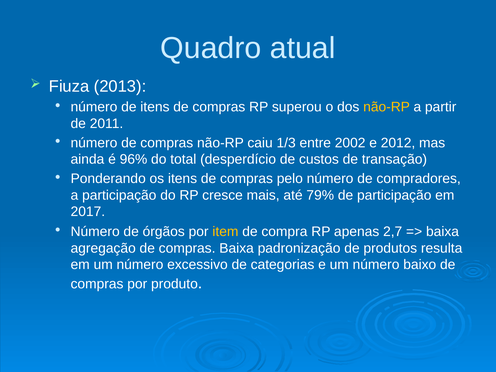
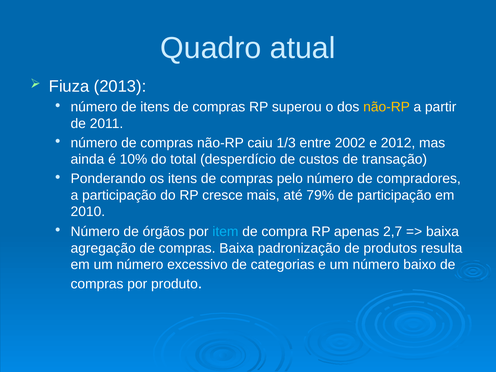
96%: 96% -> 10%
2017: 2017 -> 2010
item colour: yellow -> light blue
